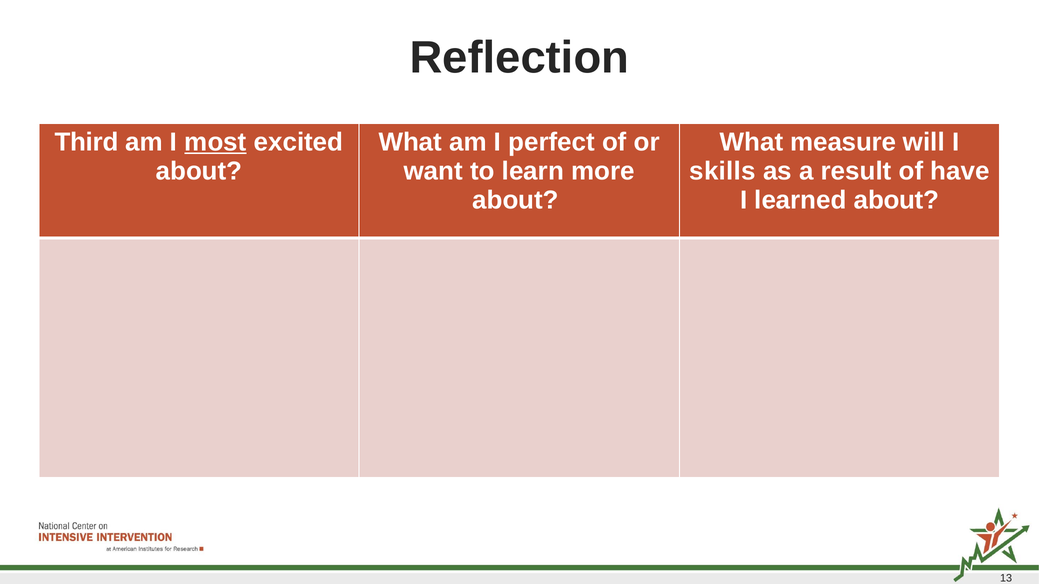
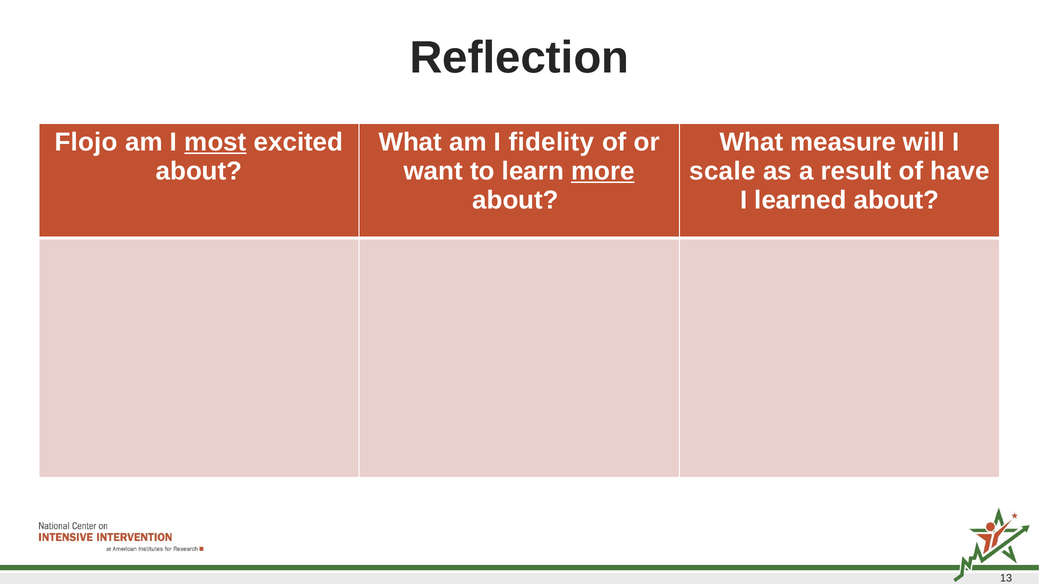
Third: Third -> Flojo
perfect: perfect -> fidelity
more underline: none -> present
skills: skills -> scale
